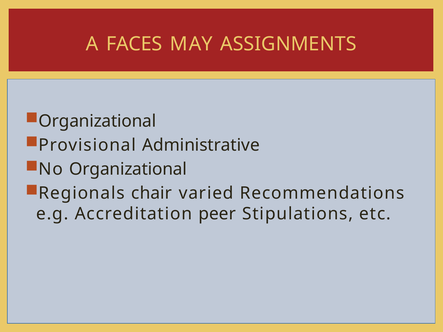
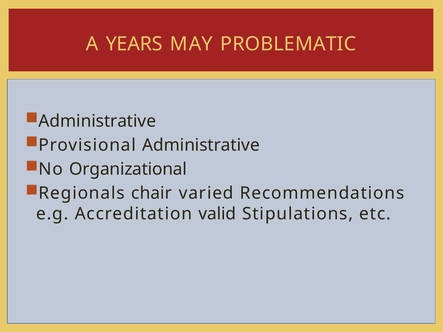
FACES: FACES -> YEARS
ASSIGNMENTS: ASSIGNMENTS -> PROBLEMATIC
Organizational at (97, 121): Organizational -> Administrative
peer: peer -> valid
